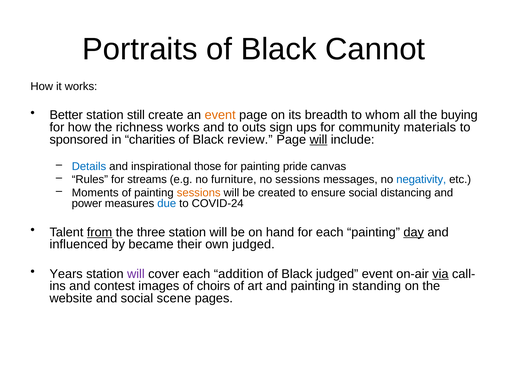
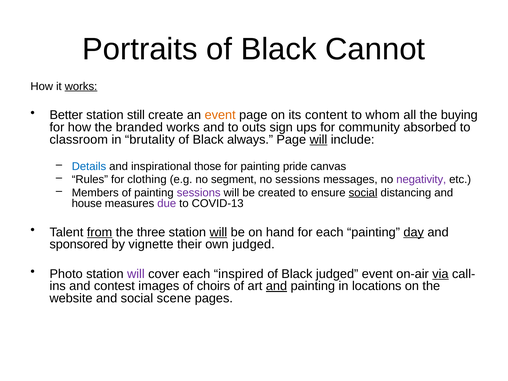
works at (81, 86) underline: none -> present
breadth: breadth -> content
richness: richness -> branded
materials: materials -> absorbed
sponsored: sponsored -> classroom
charities: charities -> brutality
review: review -> always
streams: streams -> clothing
furniture: furniture -> segment
negativity colour: blue -> purple
Moments: Moments -> Members
sessions at (199, 193) colour: orange -> purple
social at (363, 193) underline: none -> present
power: power -> house
due colour: blue -> purple
COVID-24: COVID-24 -> COVID-13
will at (218, 232) underline: none -> present
influenced: influenced -> sponsored
became: became -> vignette
Years: Years -> Photo
addition: addition -> inspired
and at (277, 286) underline: none -> present
standing: standing -> locations
